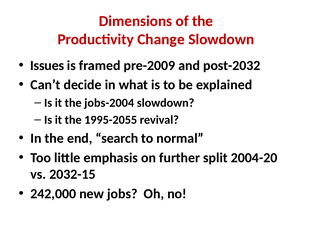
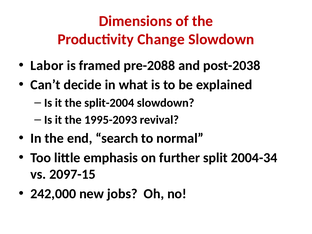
Issues: Issues -> Labor
pre-2009: pre-2009 -> pre-2088
post-2032: post-2032 -> post-2038
jobs-2004: jobs-2004 -> split-2004
1995-2055: 1995-2055 -> 1995-2093
2004-20: 2004-20 -> 2004-34
2032-15: 2032-15 -> 2097-15
